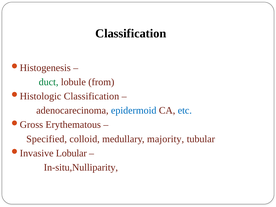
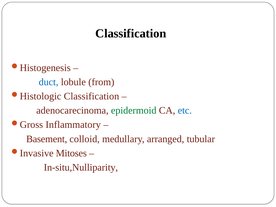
duct colour: green -> blue
epidermoid colour: blue -> green
Erythematous: Erythematous -> Inflammatory
Specified: Specified -> Basement
majority: majority -> arranged
Lobular: Lobular -> Mitoses
